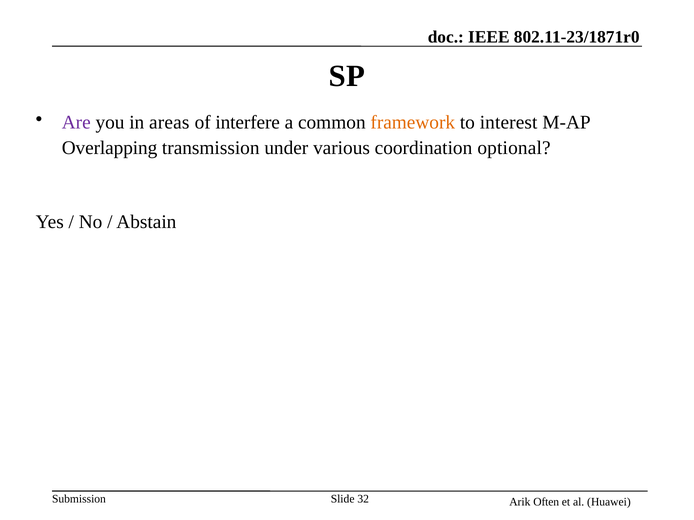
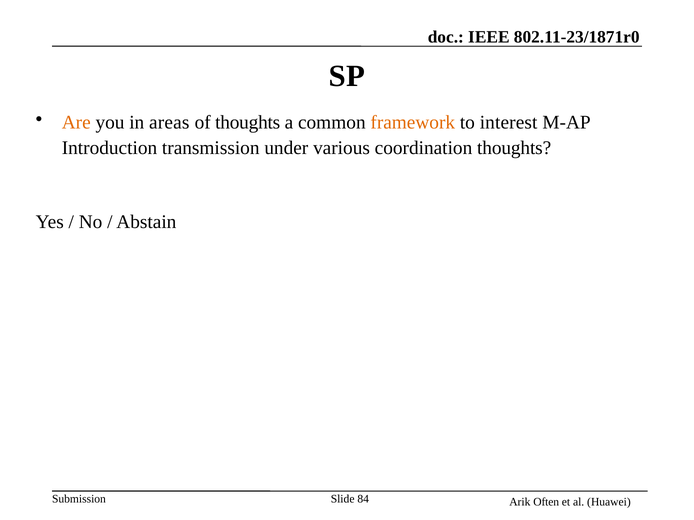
Are colour: purple -> orange
of interfere: interfere -> thoughts
Overlapping: Overlapping -> Introduction
coordination optional: optional -> thoughts
32: 32 -> 84
